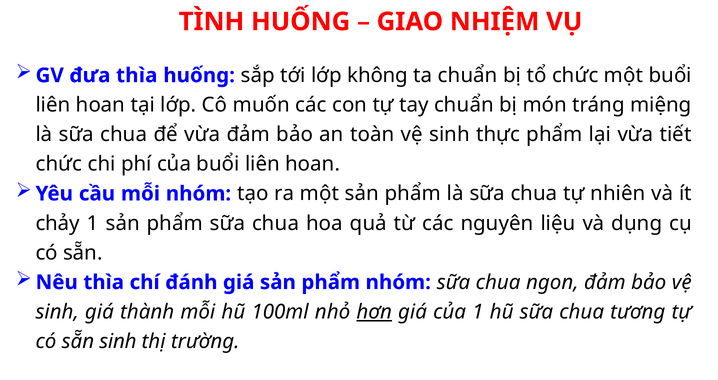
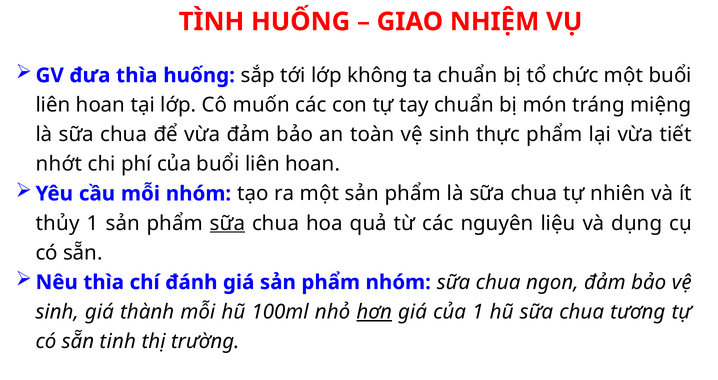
chức at (59, 164): chức -> nhớt
chảy: chảy -> thủy
sữa at (227, 223) underline: none -> present
sẵn sinh: sinh -> tinh
